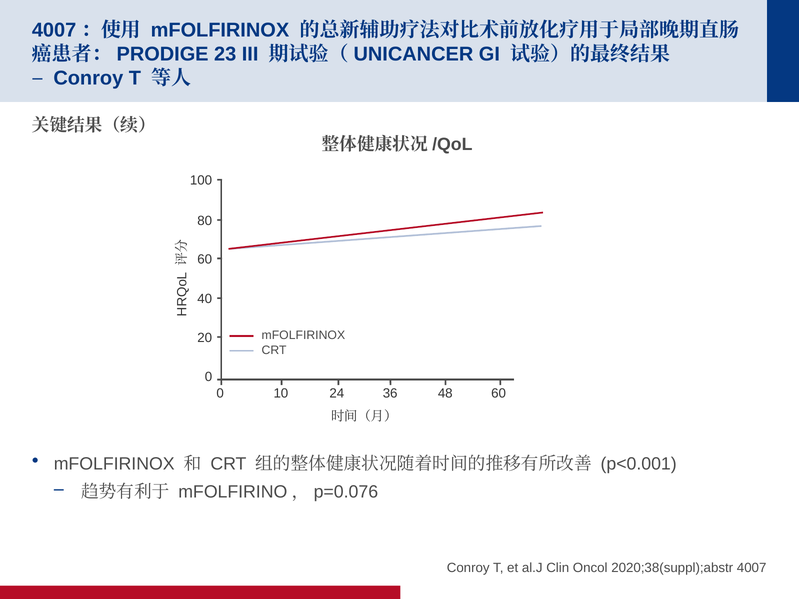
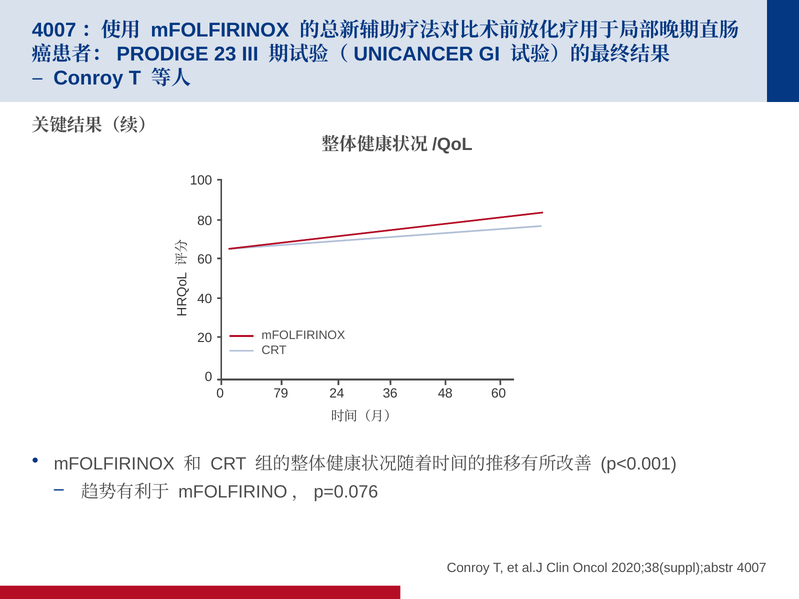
10: 10 -> 79
